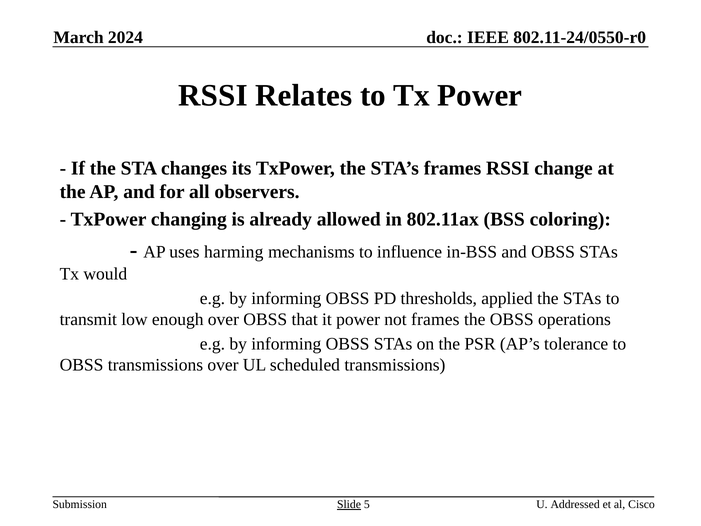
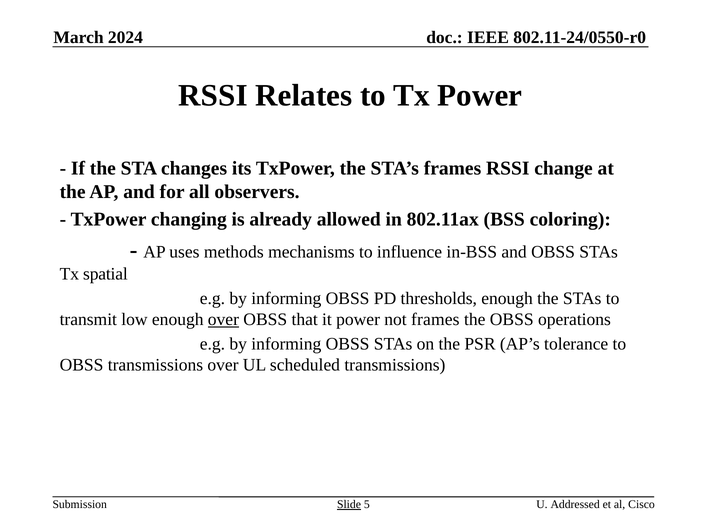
harming: harming -> methods
would: would -> spatial
thresholds applied: applied -> enough
over at (223, 319) underline: none -> present
